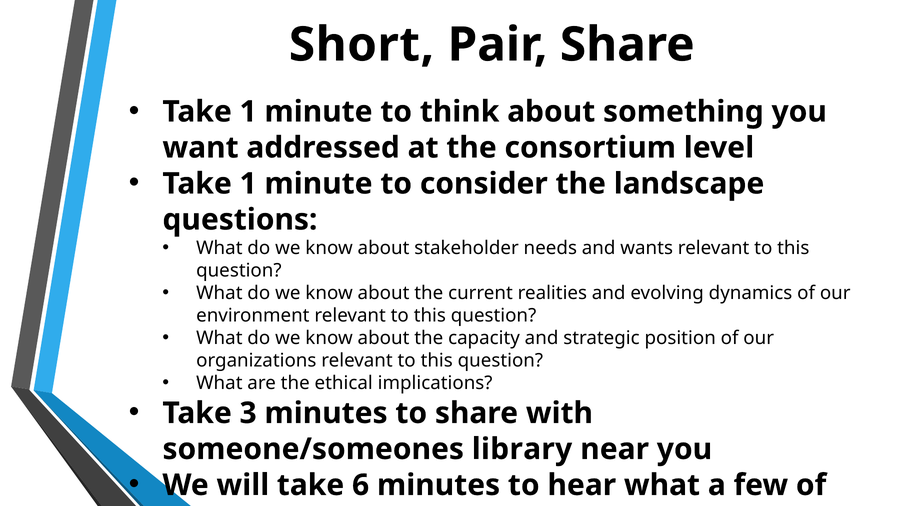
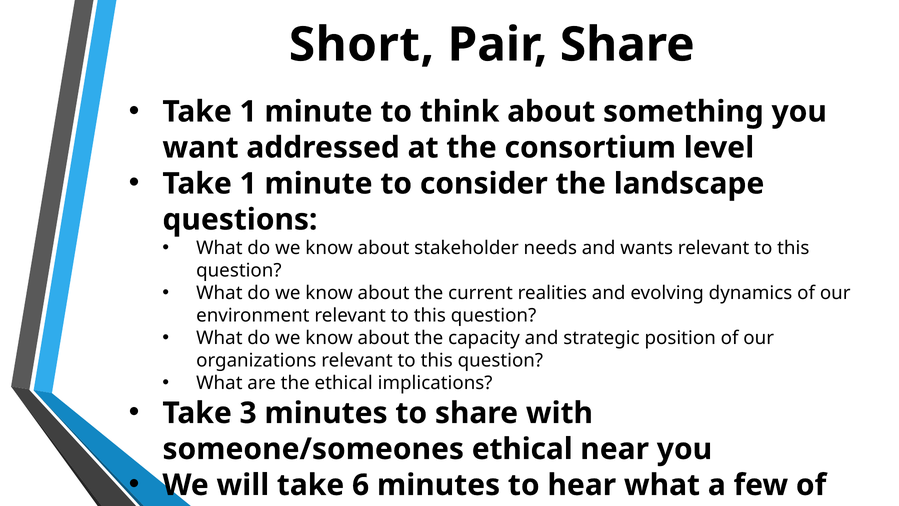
someone/someones library: library -> ethical
